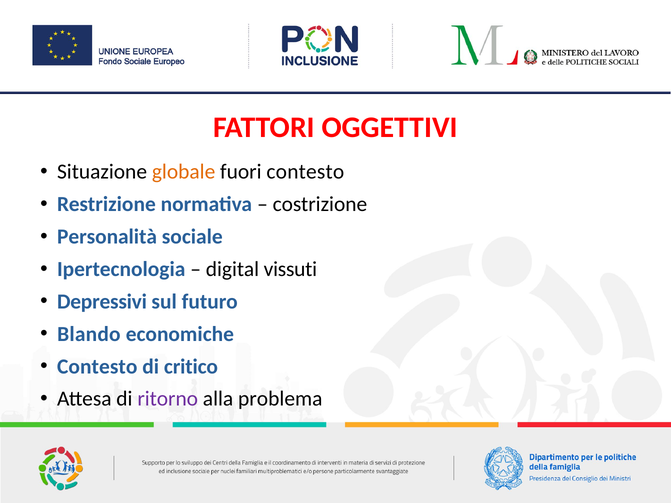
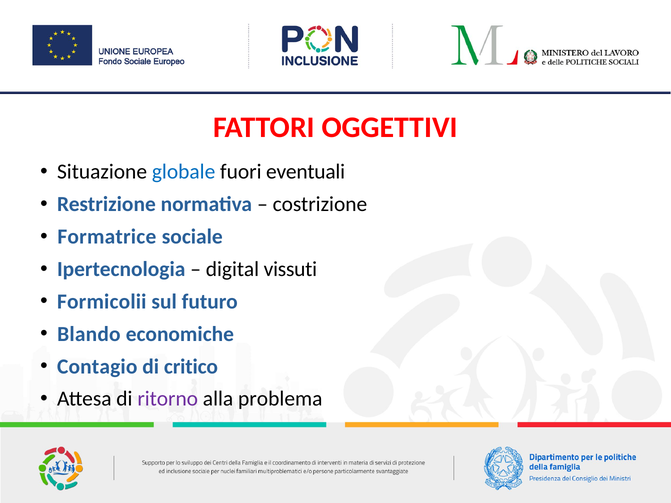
globale colour: orange -> blue
fuori contesto: contesto -> eventuali
Personalità: Personalità -> Formatrice
Depressivi: Depressivi -> Formicolii
Contesto at (97, 367): Contesto -> Contagio
